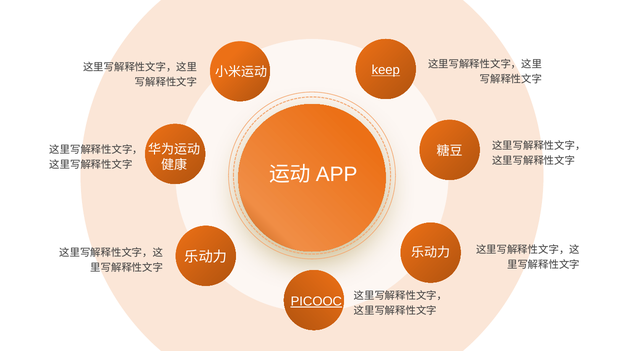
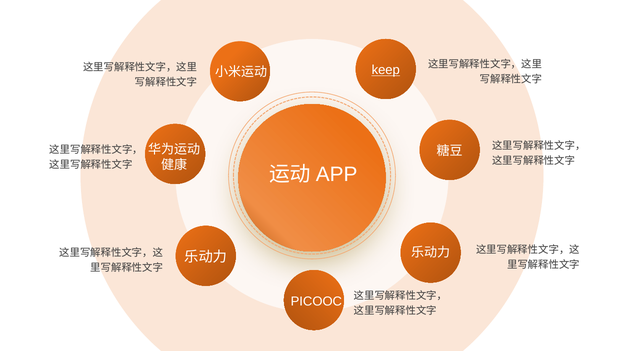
PICOOC underline: present -> none
